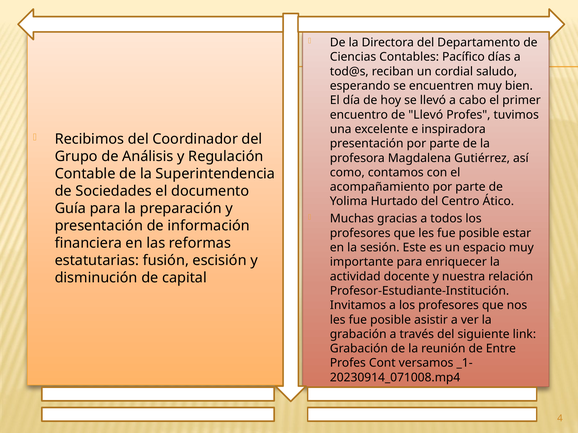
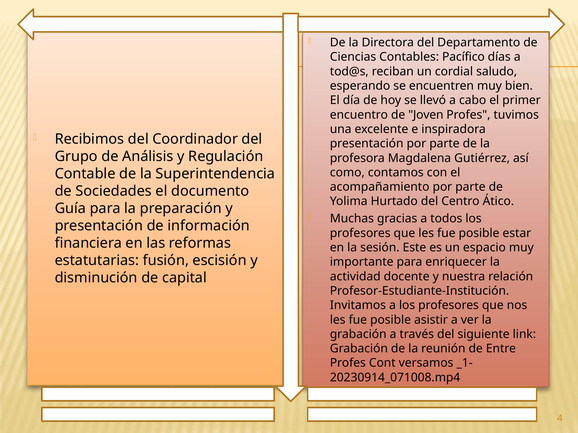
de Llevó: Llevó -> Joven
